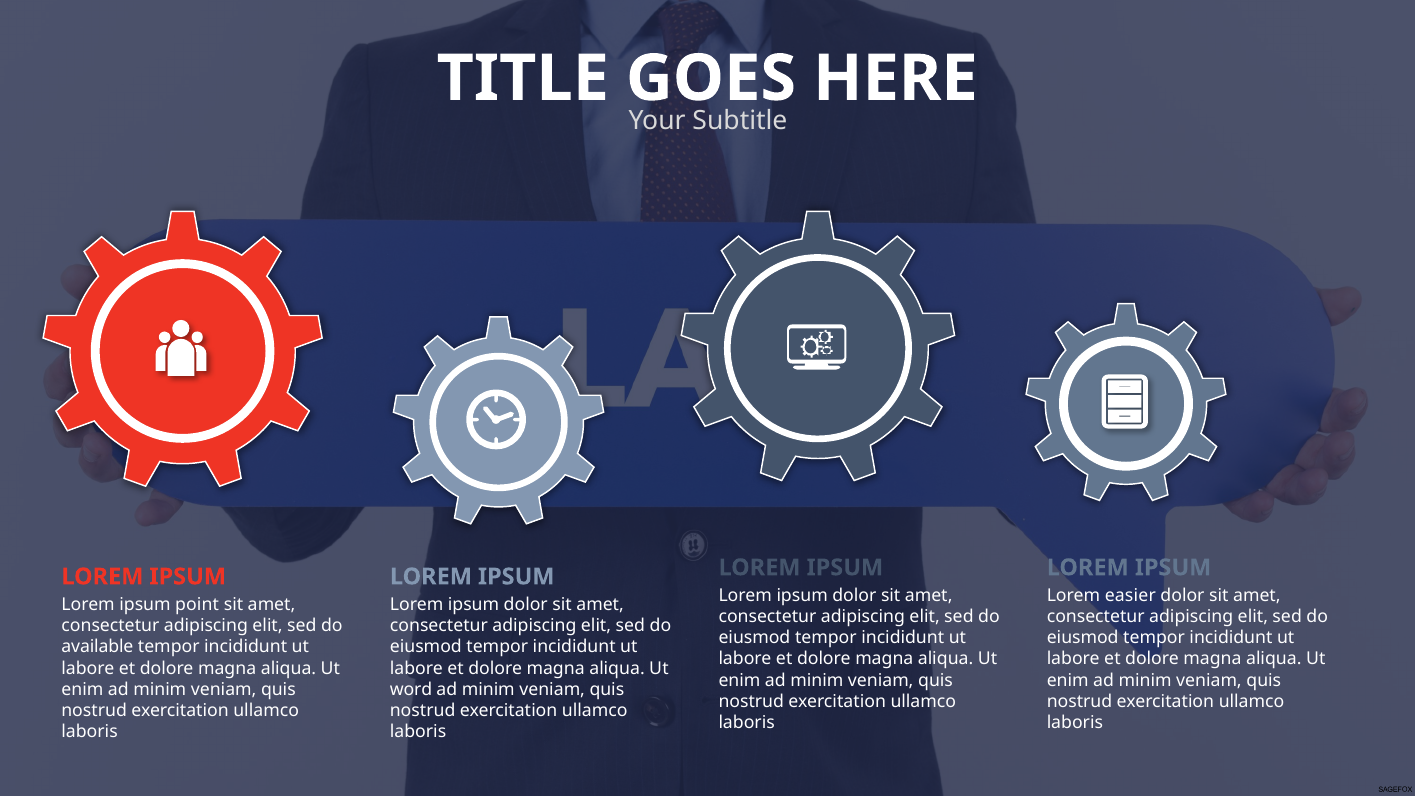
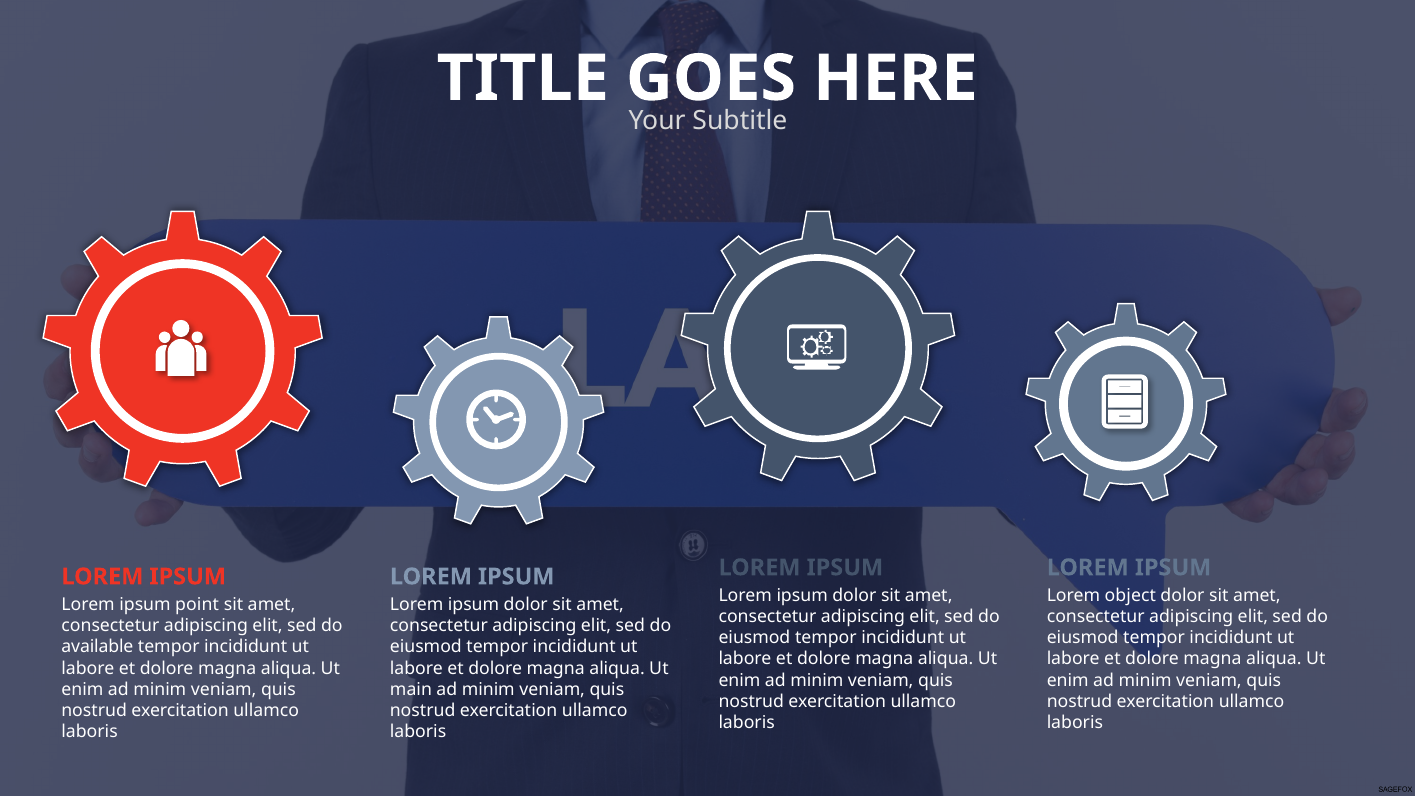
easier: easier -> object
word: word -> main
